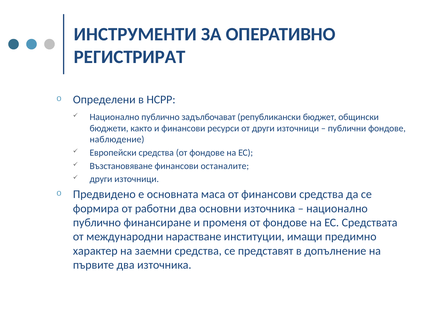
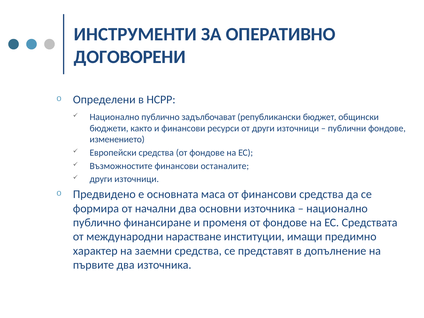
РЕГИСТРИРАТ: РЕГИСТРИРАТ -> ДОГОВОРЕНИ
наблюдение: наблюдение -> изменението
Възстановяване: Възстановяване -> Възможностите
работни: работни -> начални
